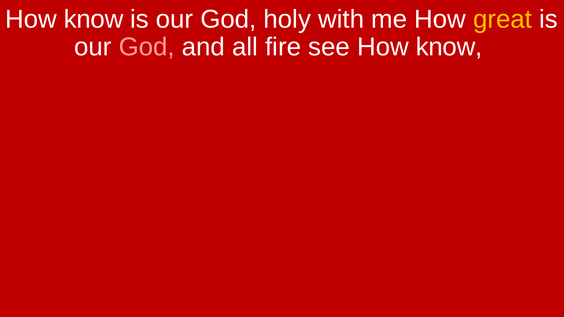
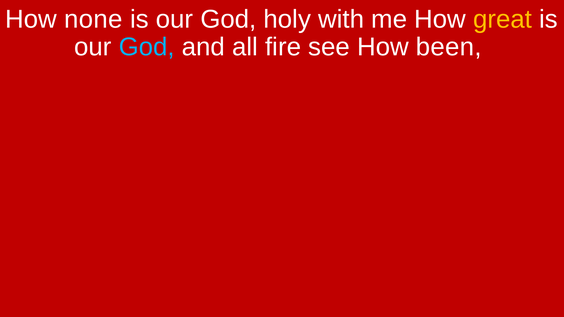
know at (94, 19): know -> none
God at (147, 47) colour: pink -> light blue
see How know: know -> been
